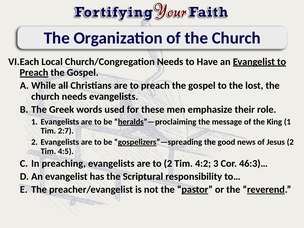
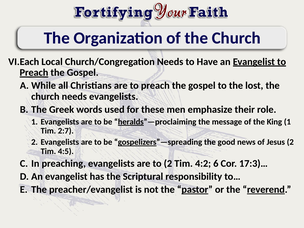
3: 3 -> 6
46:3)…: 46:3)… -> 17:3)…
